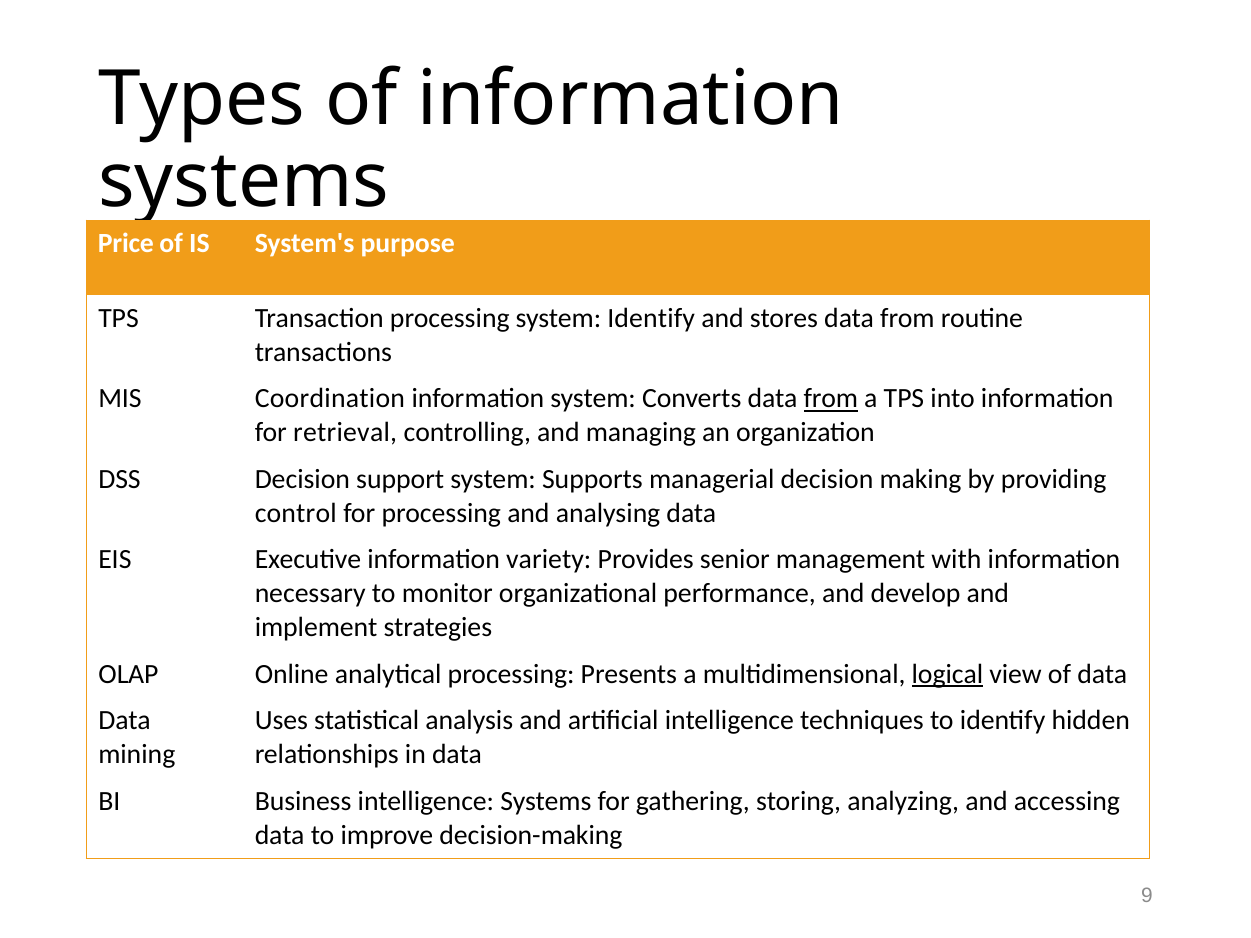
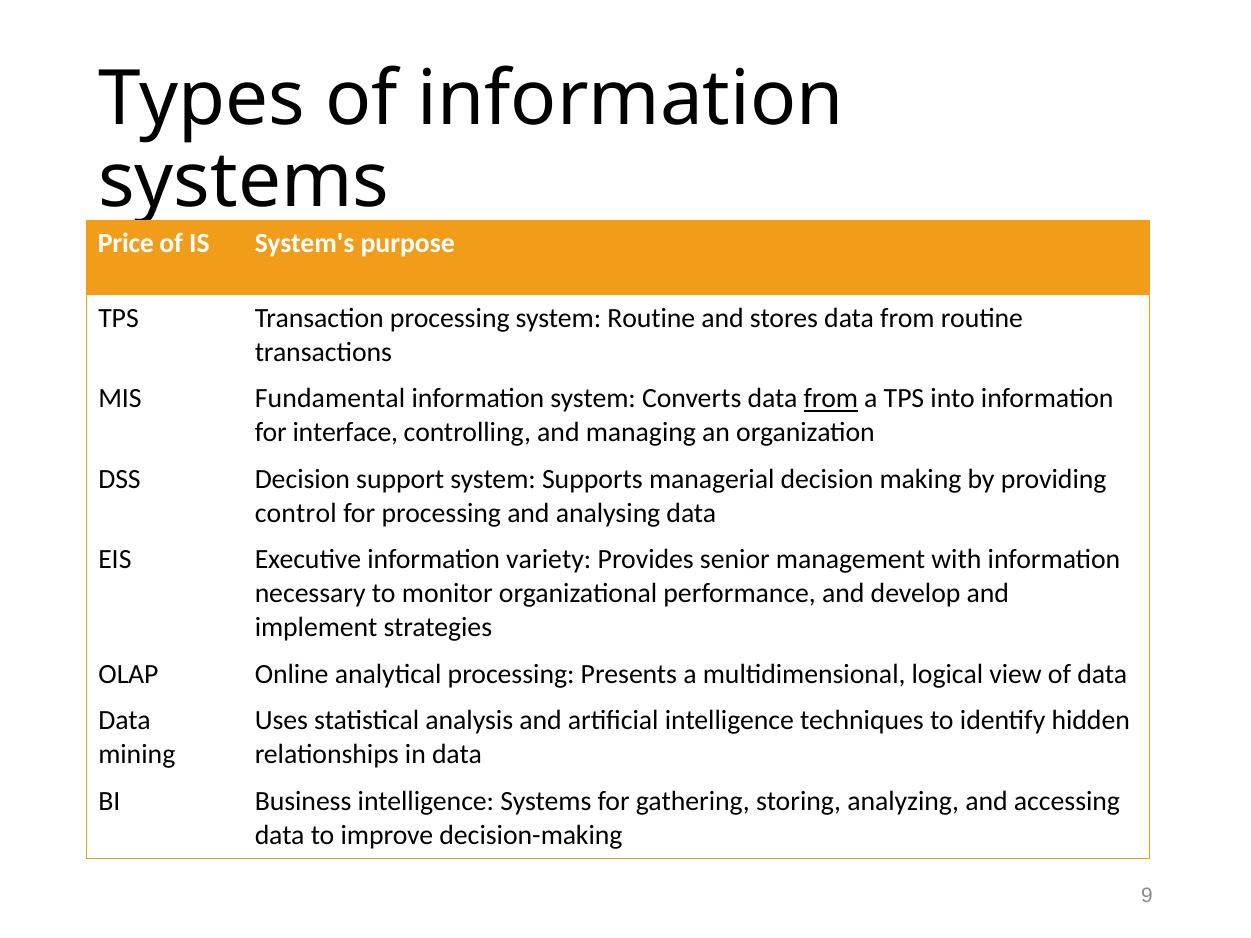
system Identify: Identify -> Routine
Coordination: Coordination -> Fundamental
retrieval: retrieval -> interface
logical underline: present -> none
